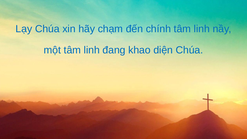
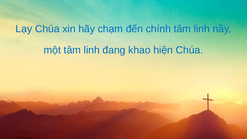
diện: diện -> hiện
